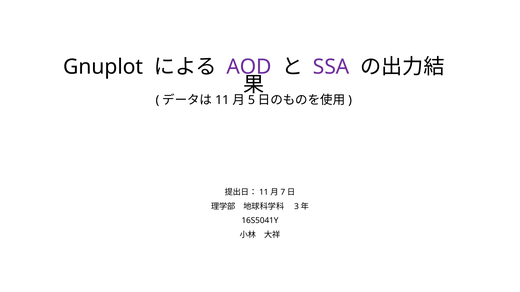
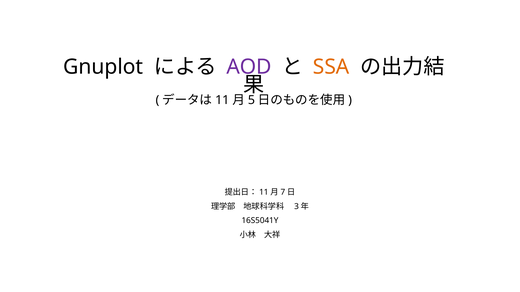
SSA colour: purple -> orange
